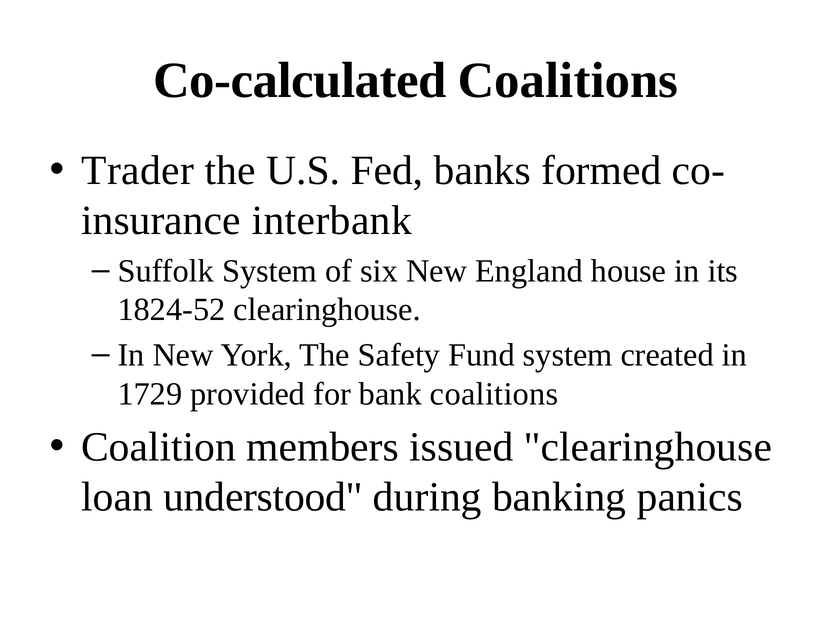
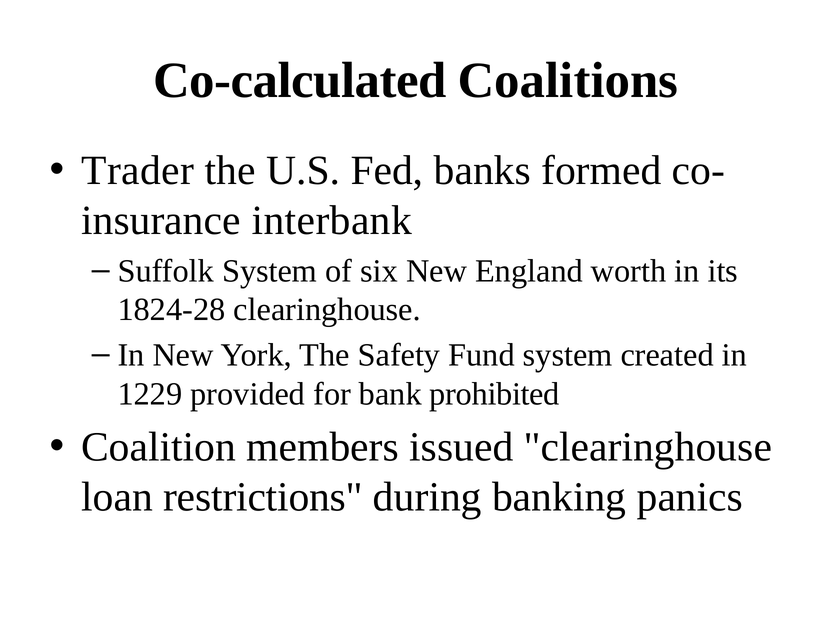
house: house -> worth
1824-52: 1824-52 -> 1824-28
1729: 1729 -> 1229
bank coalitions: coalitions -> prohibited
understood: understood -> restrictions
